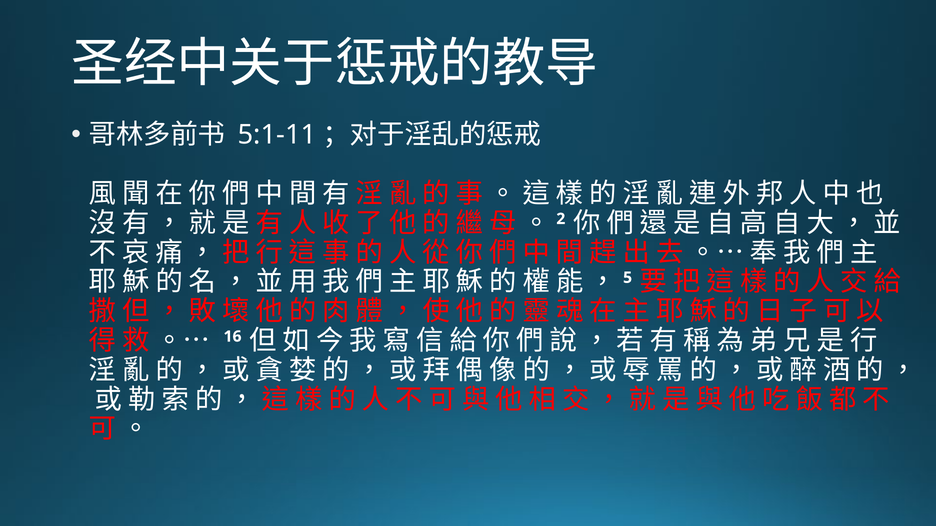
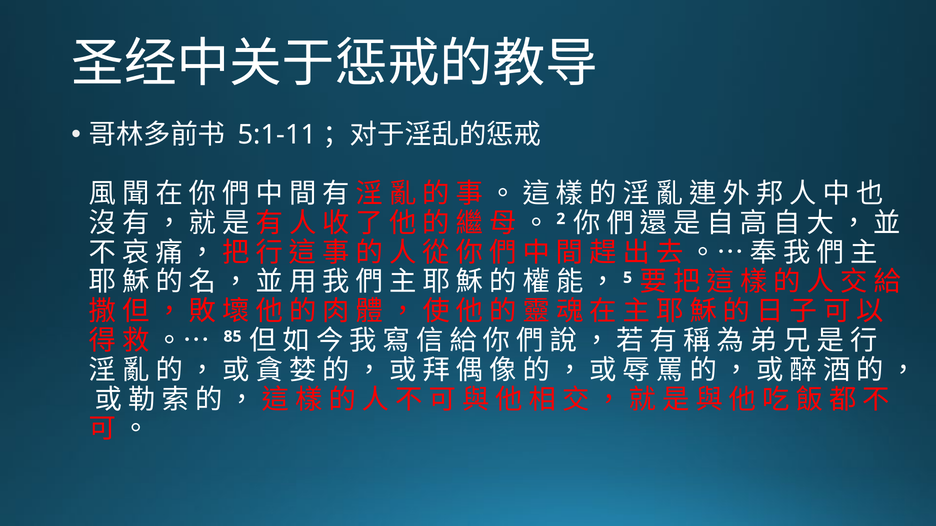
16: 16 -> 85
